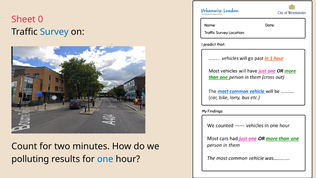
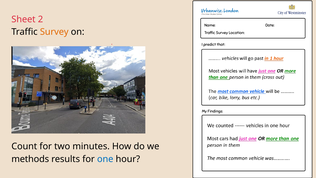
0: 0 -> 2
Survey at (54, 32) colour: blue -> orange
polluting: polluting -> methods
